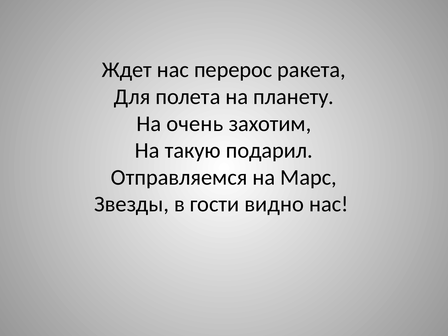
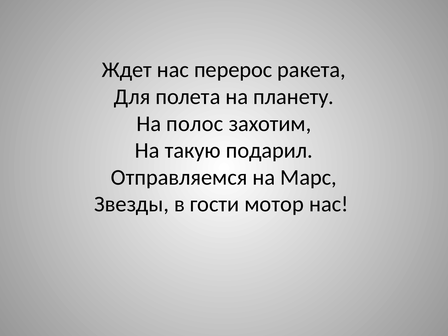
очень: очень -> полос
видно: видно -> мотор
